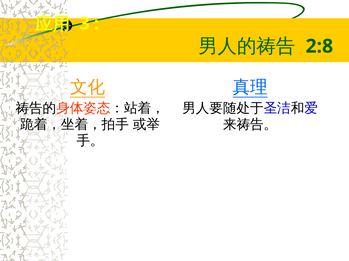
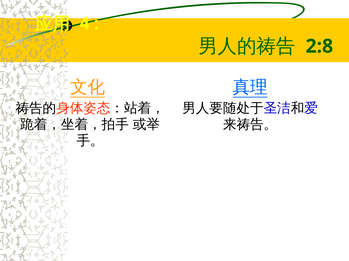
3: 3 -> 4
